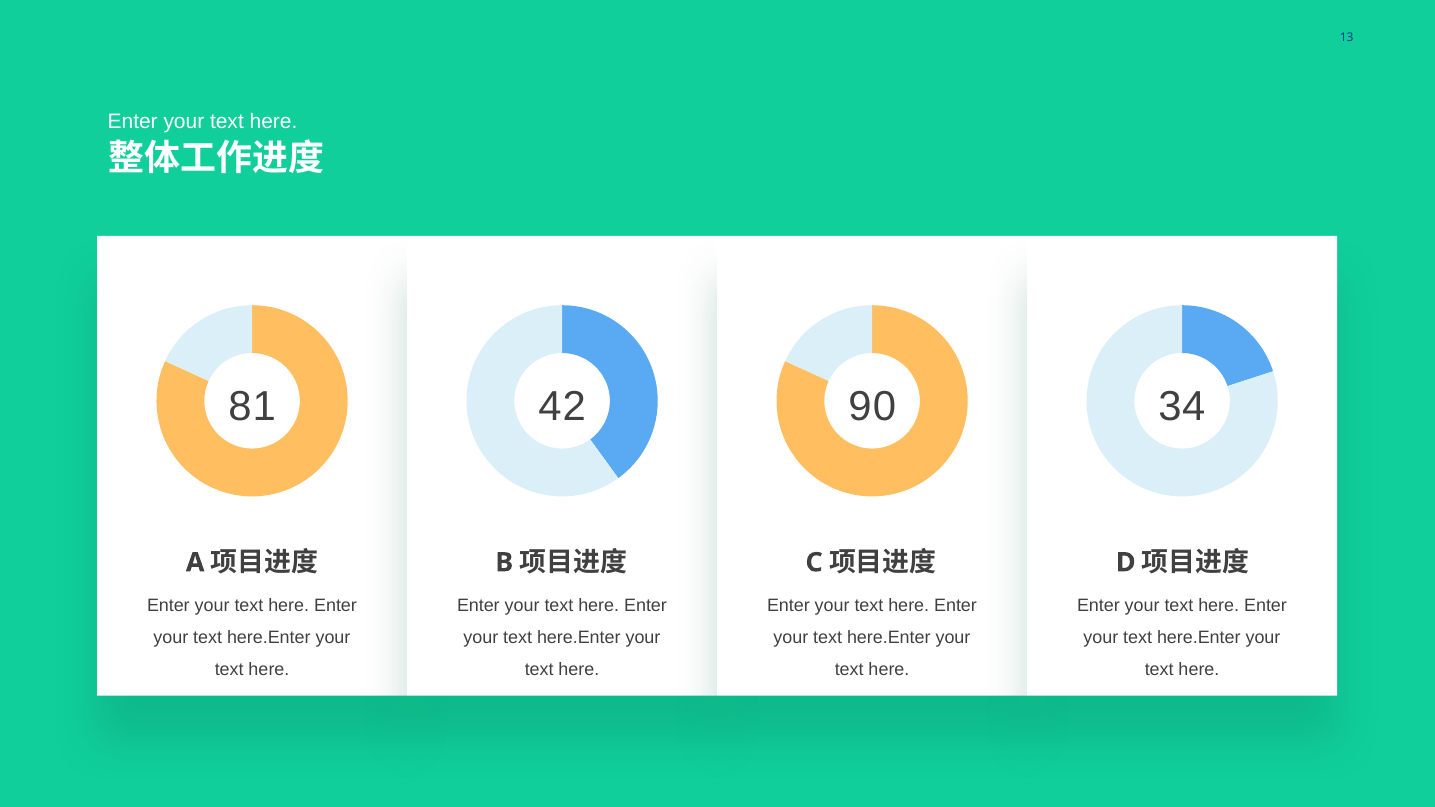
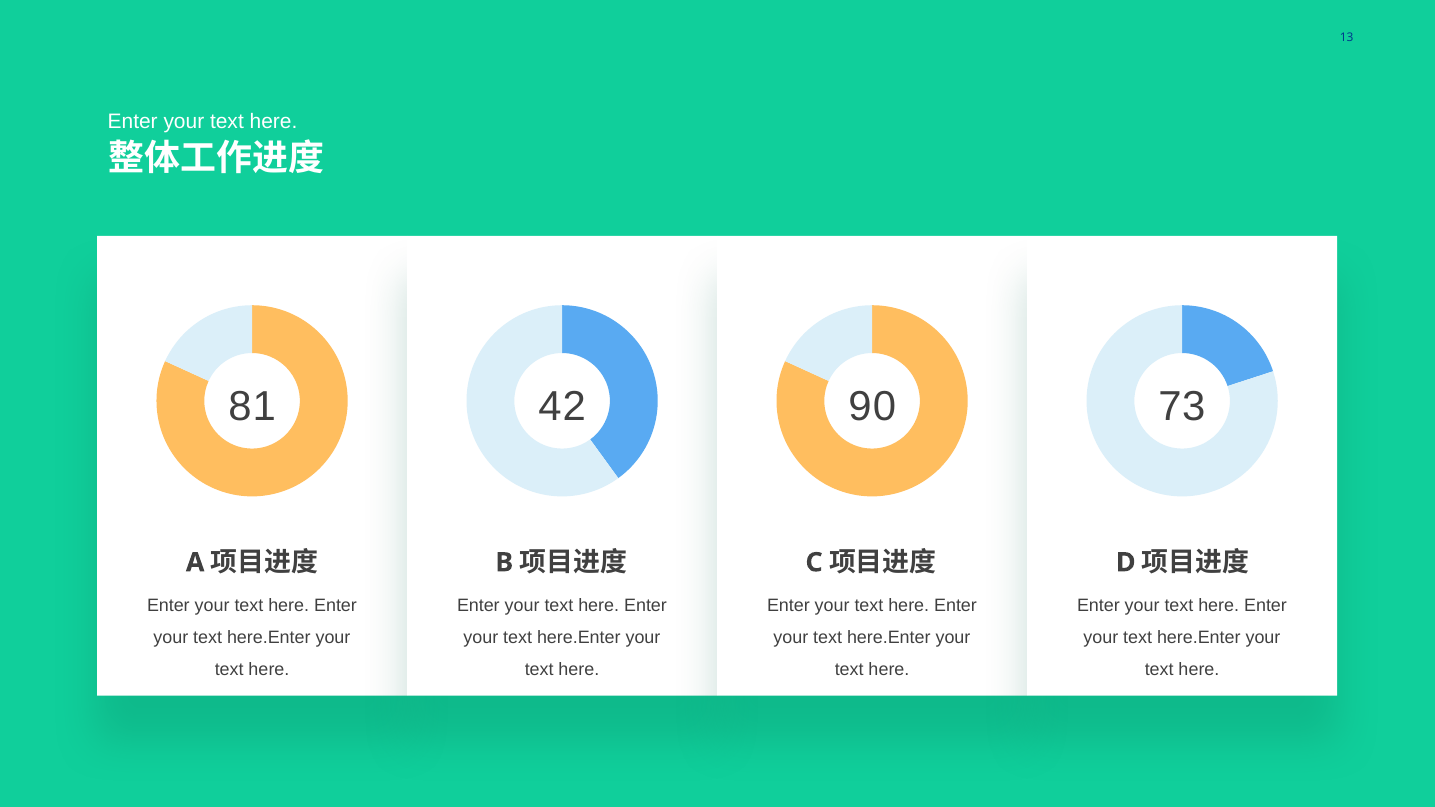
34: 34 -> 73
